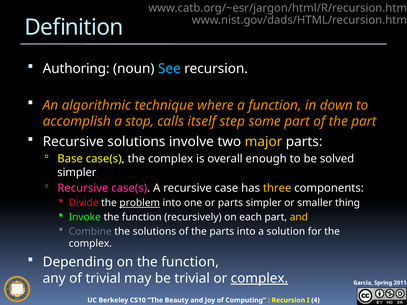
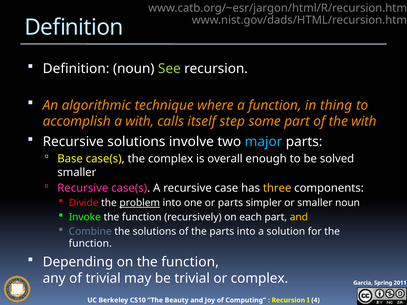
Authoring at (76, 69): Authoring -> Definition
See colour: light blue -> light green
down: down -> thing
a stop: stop -> with
the part: part -> with
major colour: yellow -> light blue
simpler at (77, 172): simpler -> smaller
smaller thing: thing -> noun
complex at (90, 244): complex -> function
complex at (259, 279) underline: present -> none
